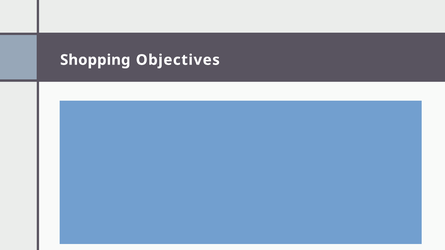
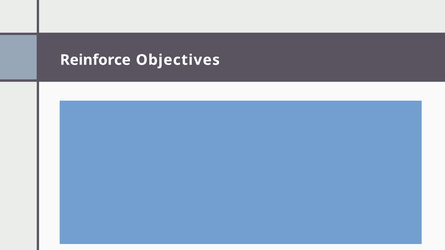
Shopping: Shopping -> Reinforce
